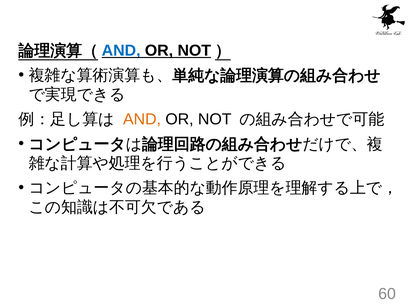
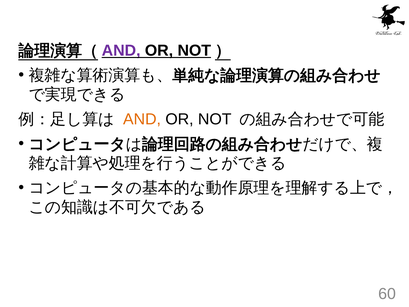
AND at (121, 51) colour: blue -> purple
